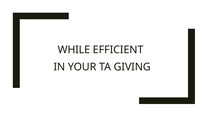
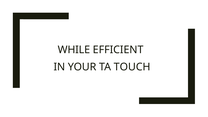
GIVING: GIVING -> TOUCH
